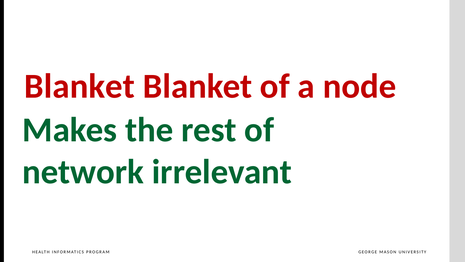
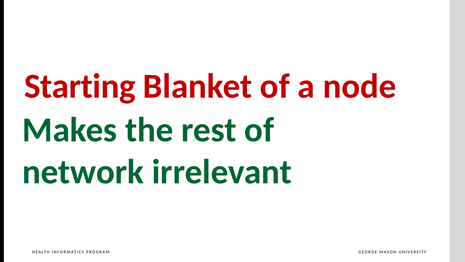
Blanket at (80, 86): Blanket -> Starting
